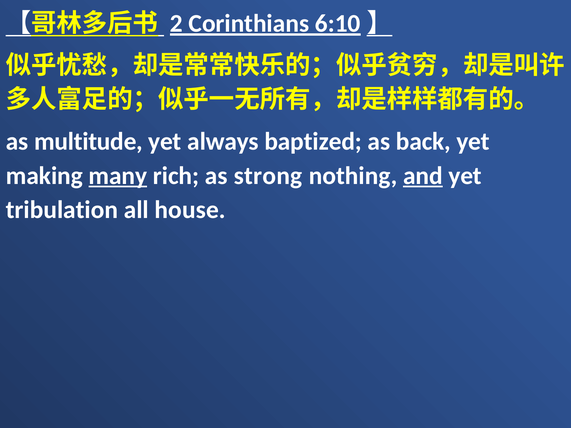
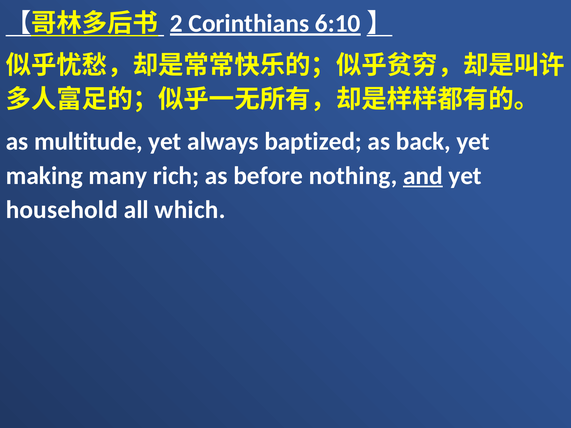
many underline: present -> none
strong: strong -> before
tribulation: tribulation -> household
house: house -> which
